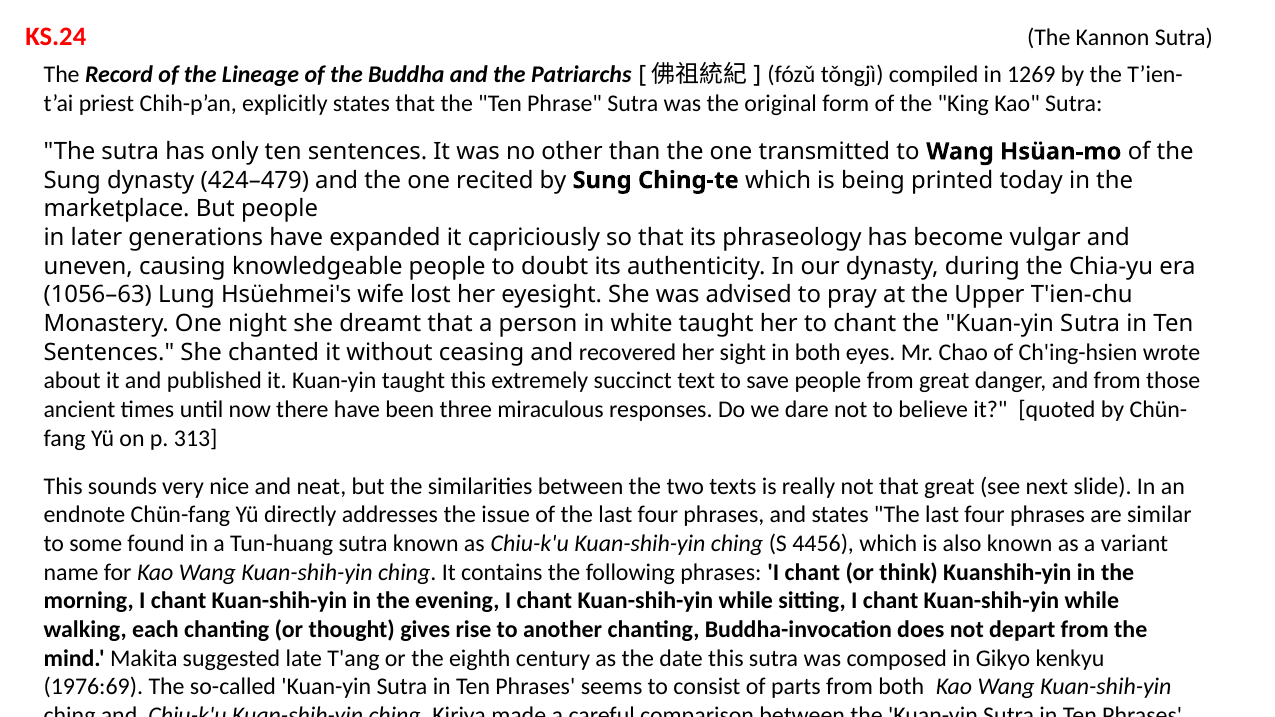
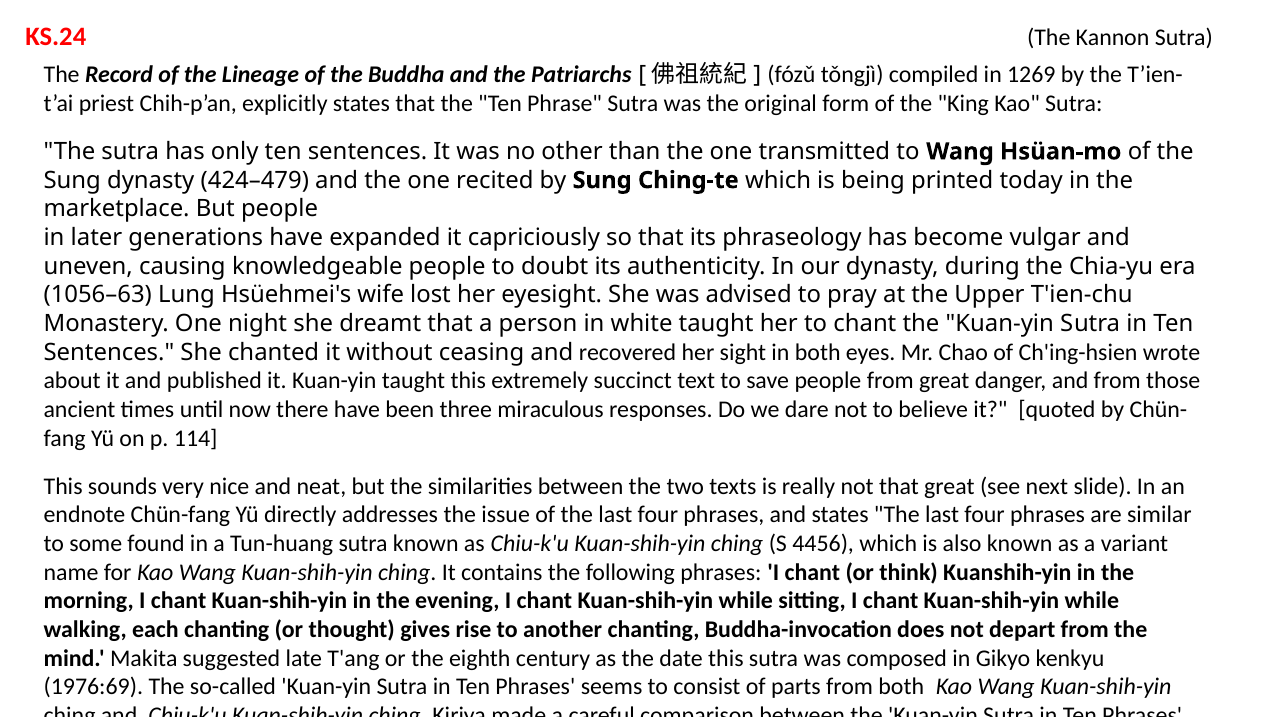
313: 313 -> 114
